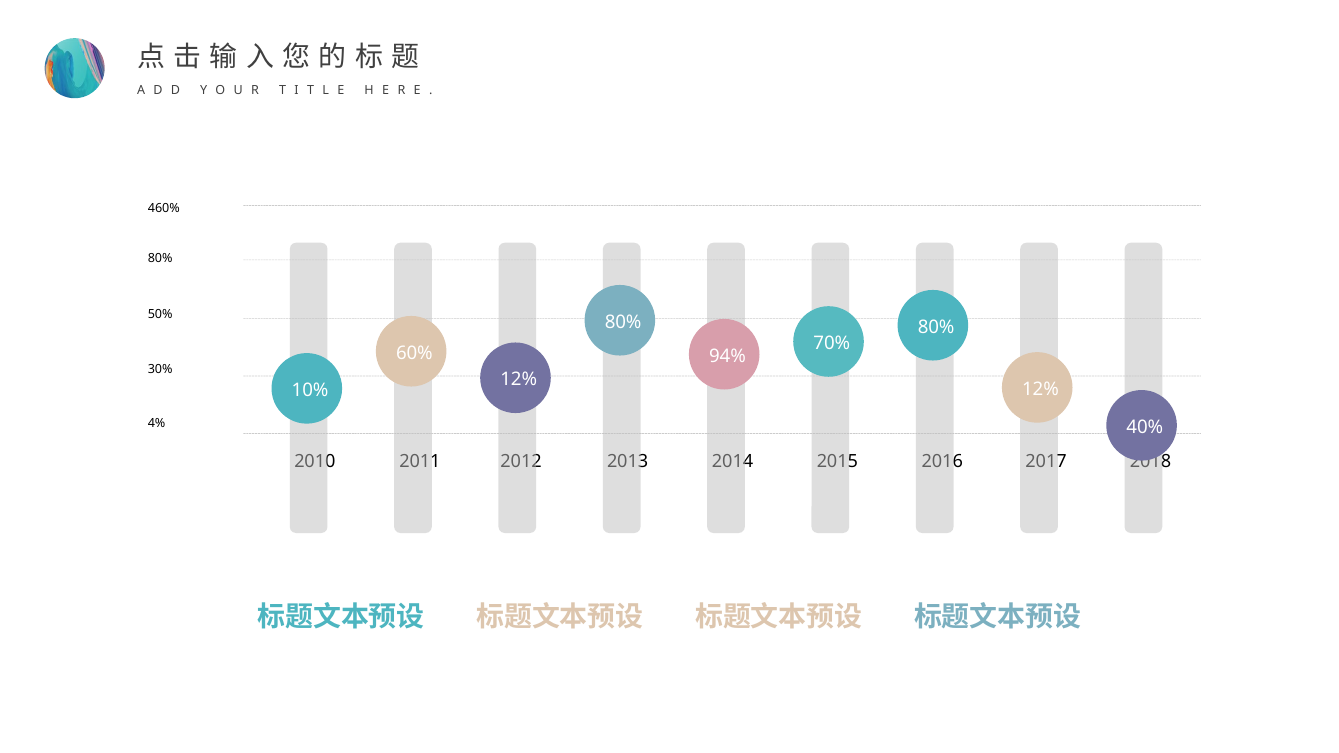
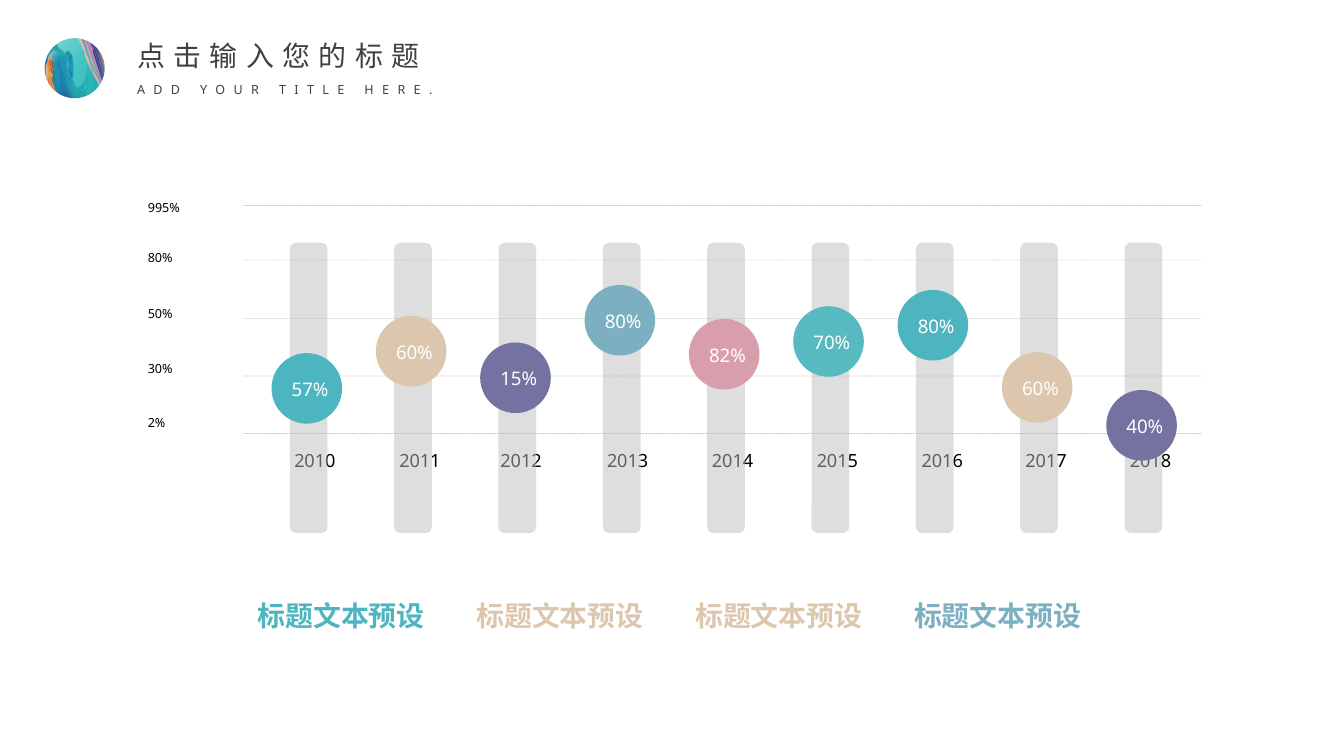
460%: 460% -> 995%
94%: 94% -> 82%
12% at (519, 380): 12% -> 15%
12% at (1040, 389): 12% -> 60%
10%: 10% -> 57%
4%: 4% -> 2%
